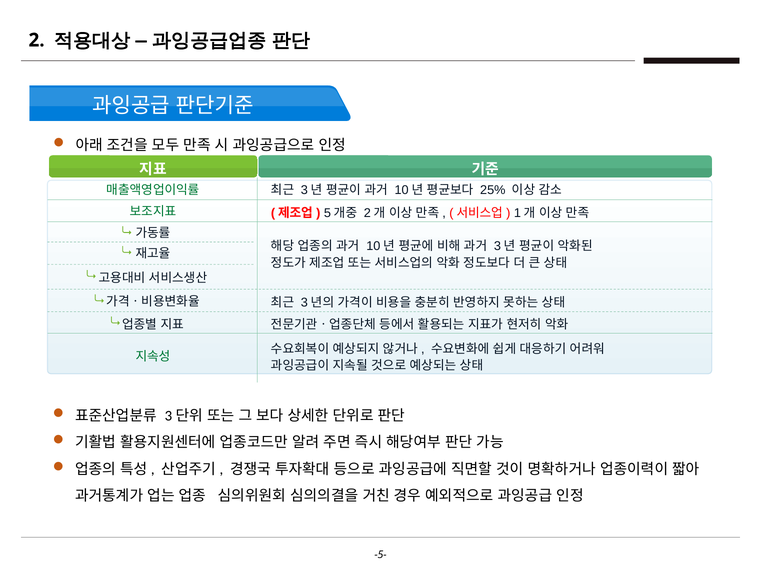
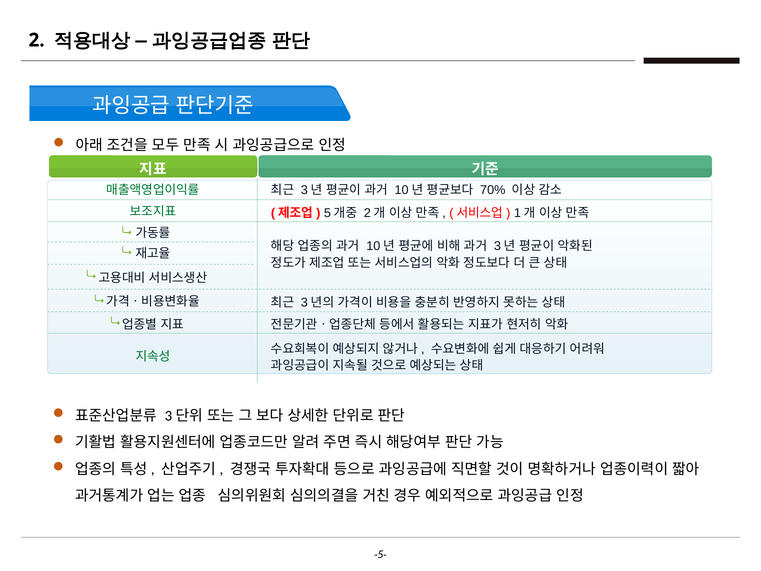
25%: 25% -> 70%
